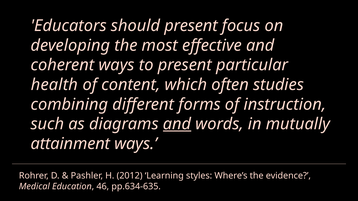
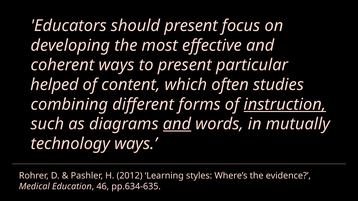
health: health -> helped
instruction underline: none -> present
attainment: attainment -> technology
